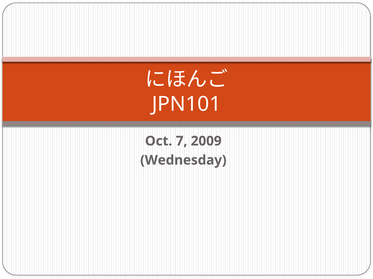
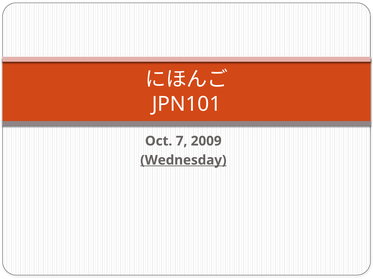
Wednesday underline: none -> present
